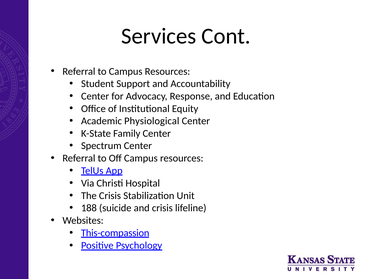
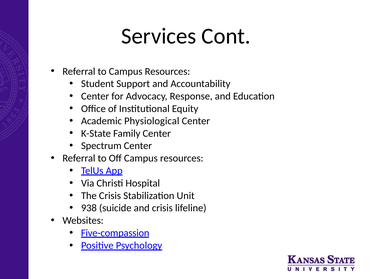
188: 188 -> 938
This-compassion: This-compassion -> Five-compassion
